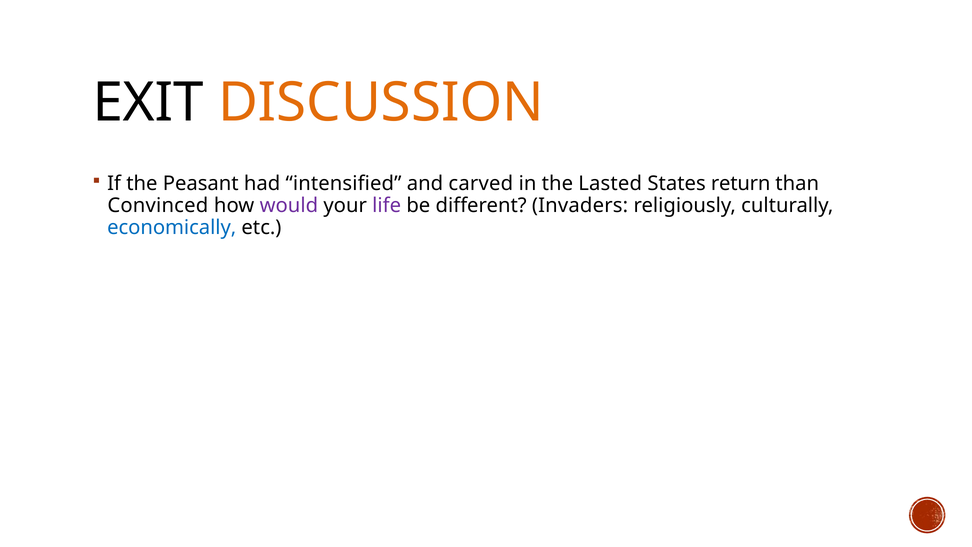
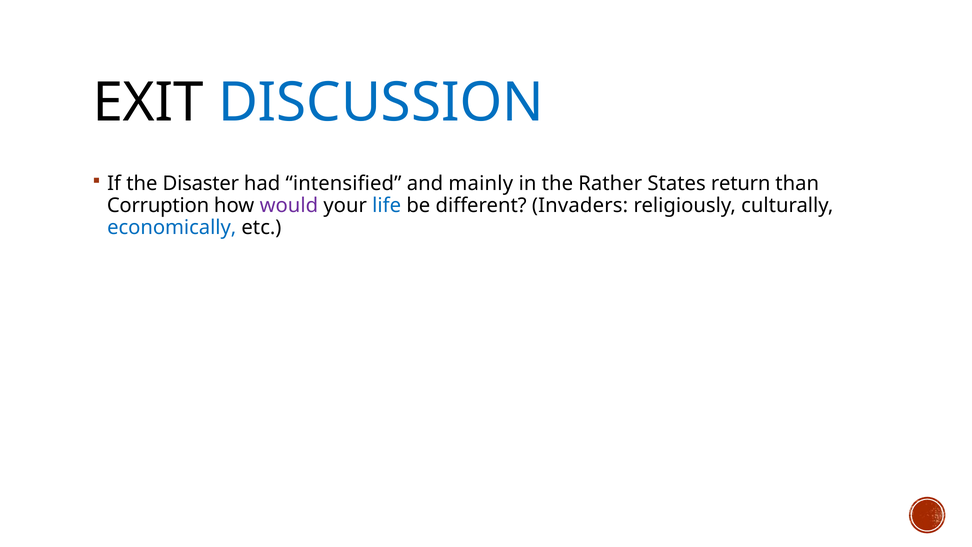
DISCUSSION colour: orange -> blue
Peasant: Peasant -> Disaster
carved: carved -> mainly
Lasted: Lasted -> Rather
Convinced: Convinced -> Corruption
life colour: purple -> blue
